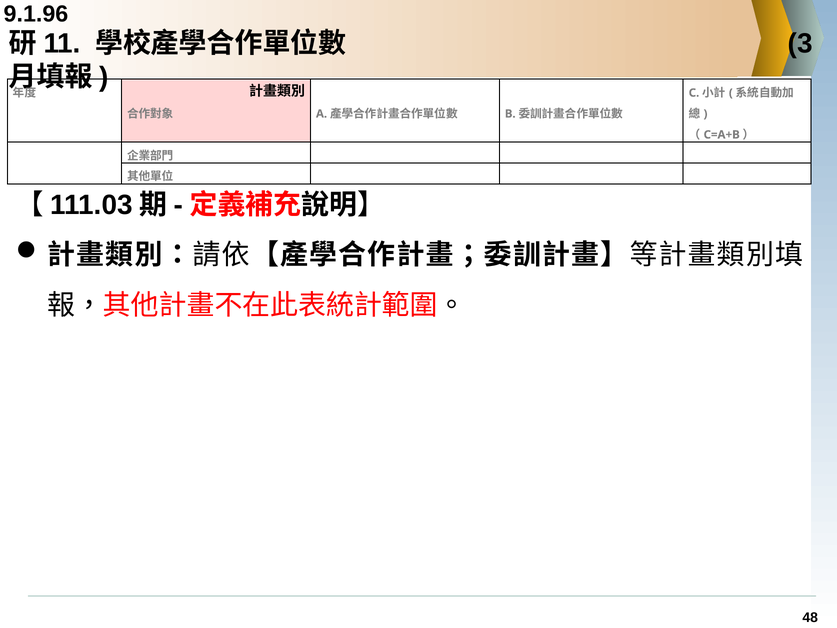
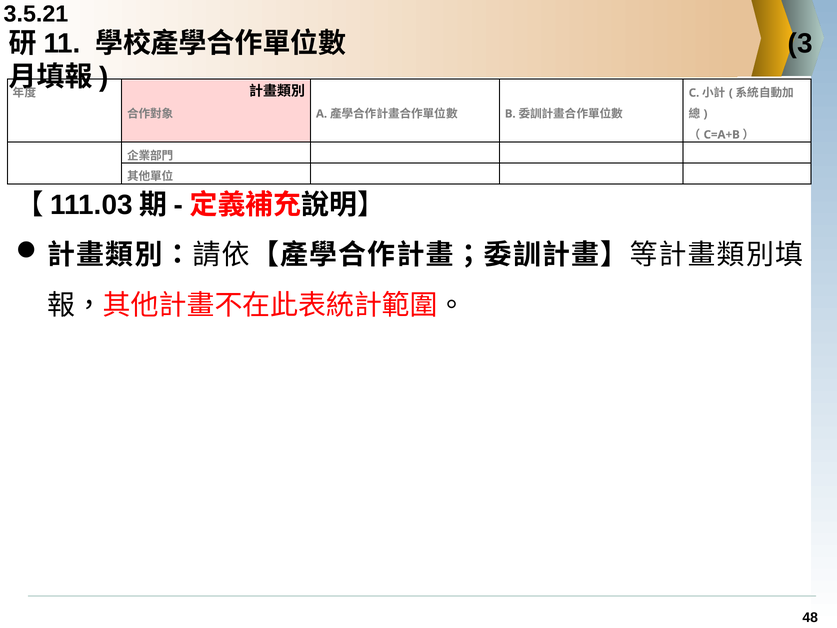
9.1.96: 9.1.96 -> 3.5.21
